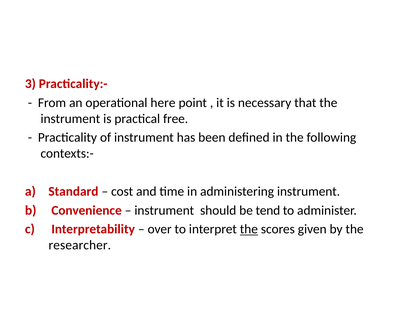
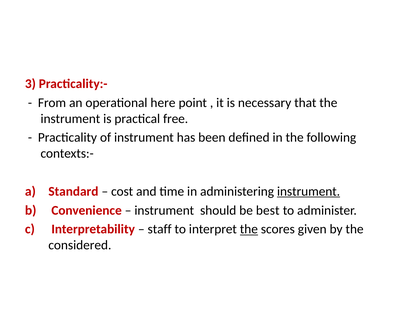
instrument at (309, 191) underline: none -> present
tend: tend -> best
over: over -> staff
researcher: researcher -> considered
